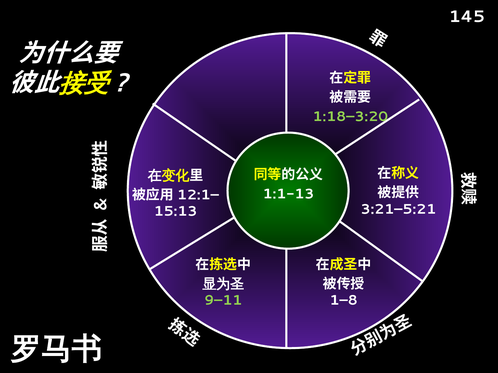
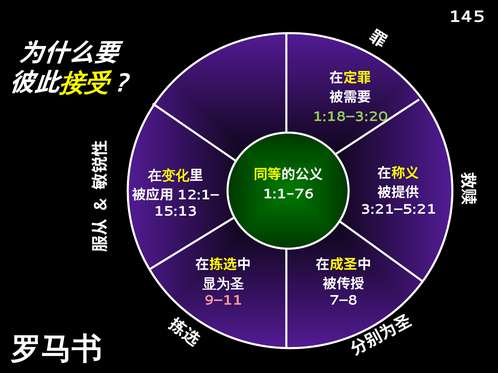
1:1-13: 1:1-13 -> 1:1-76
9–11 colour: light green -> pink
1–8: 1–8 -> 7–8
